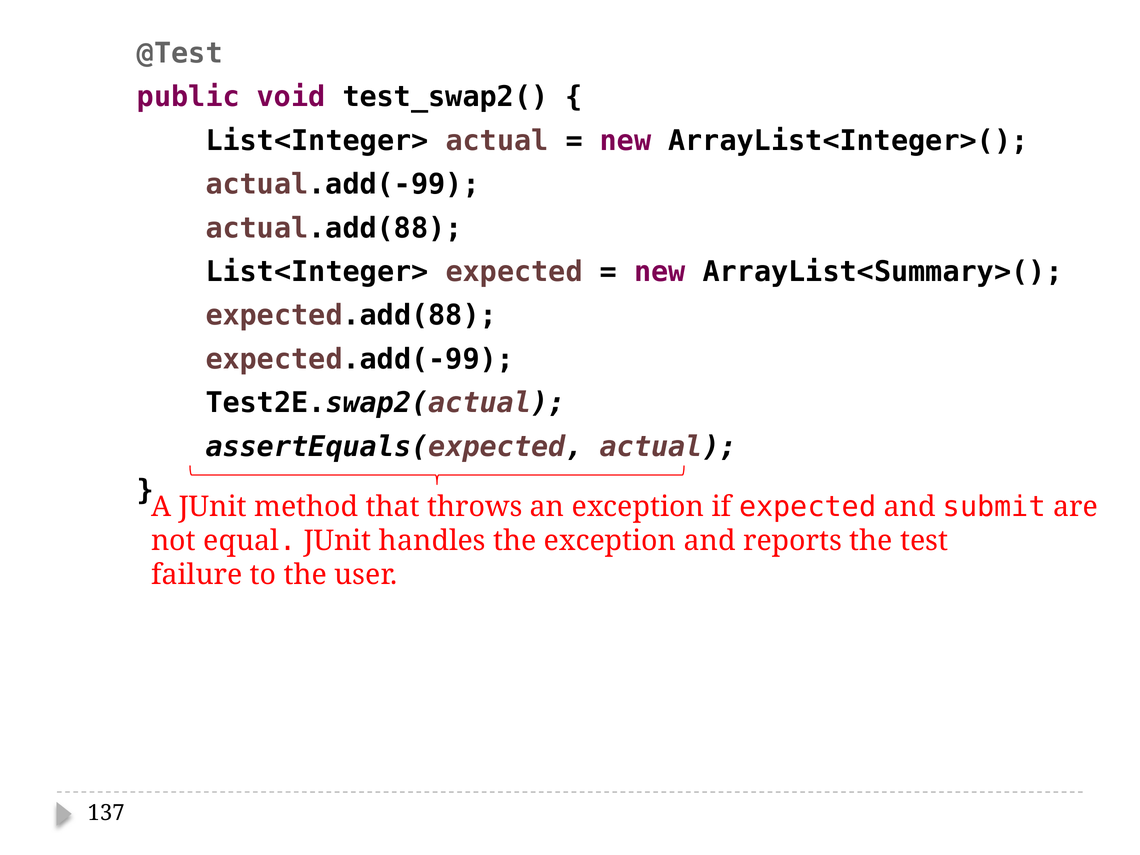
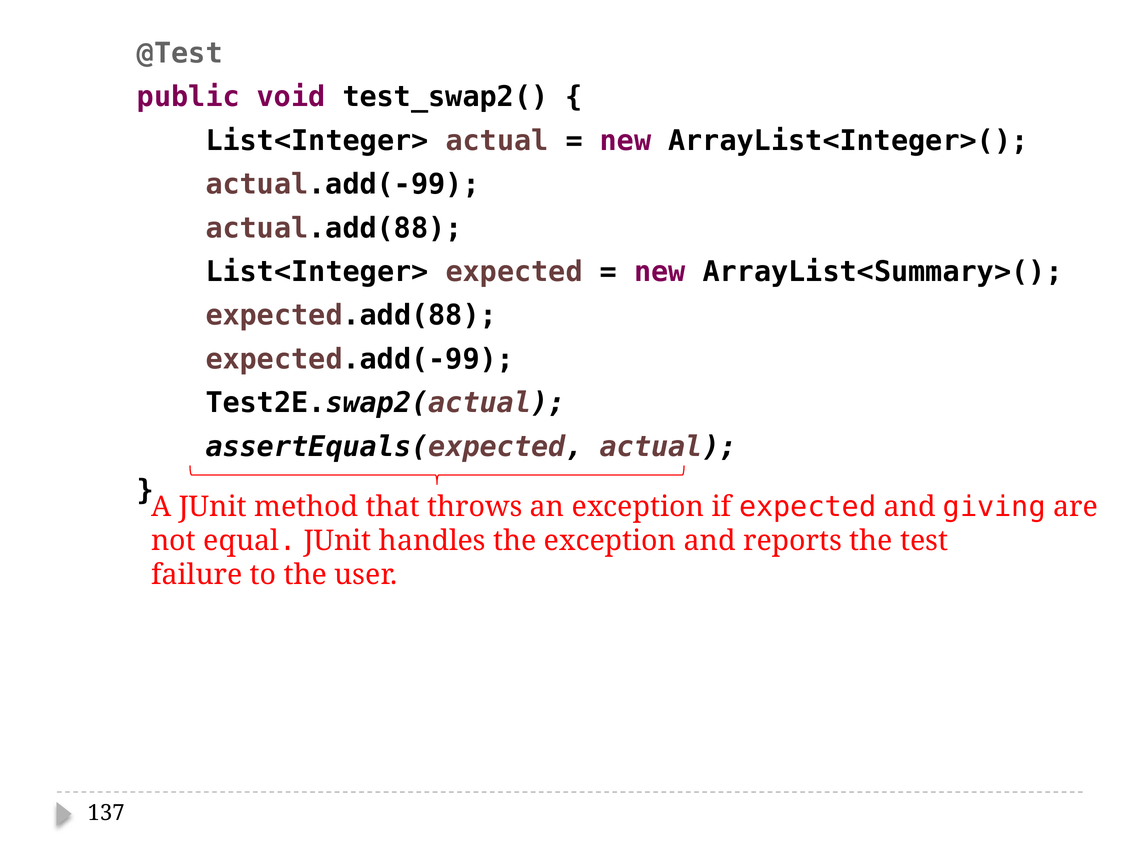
submit: submit -> giving
